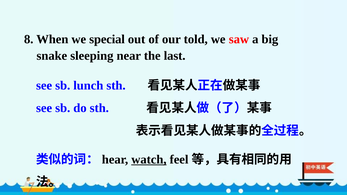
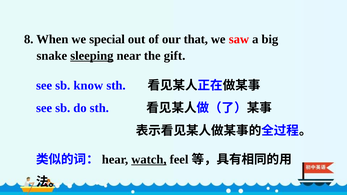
told: told -> that
sleeping underline: none -> present
last: last -> gift
lunch: lunch -> know
